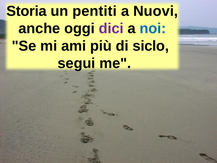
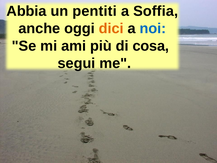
Storia: Storia -> Abbia
Nuovi: Nuovi -> Soffia
dici colour: purple -> orange
siclo: siclo -> cosa
